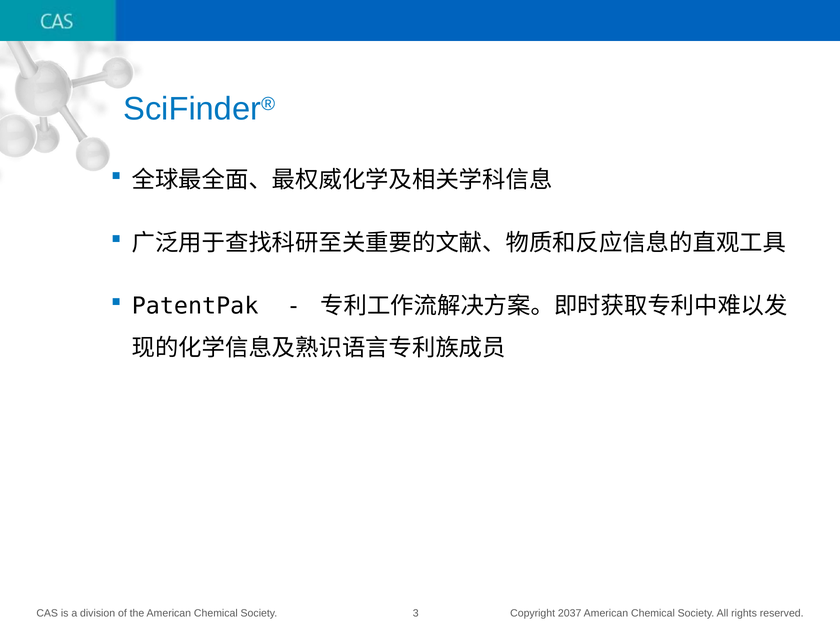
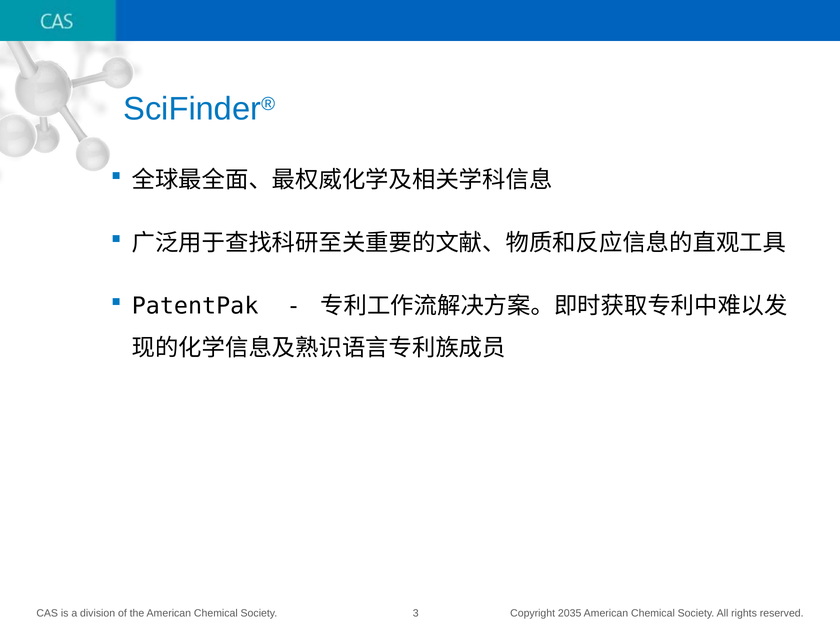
2037: 2037 -> 2035
